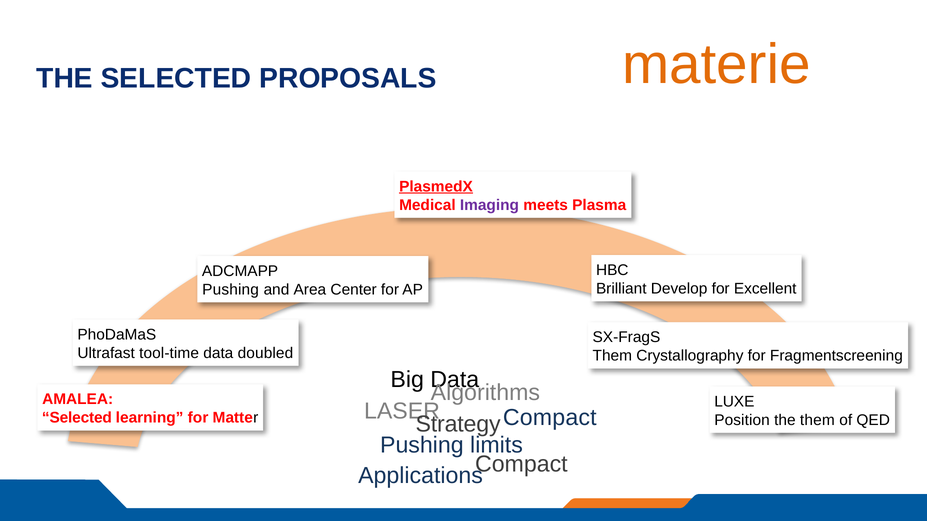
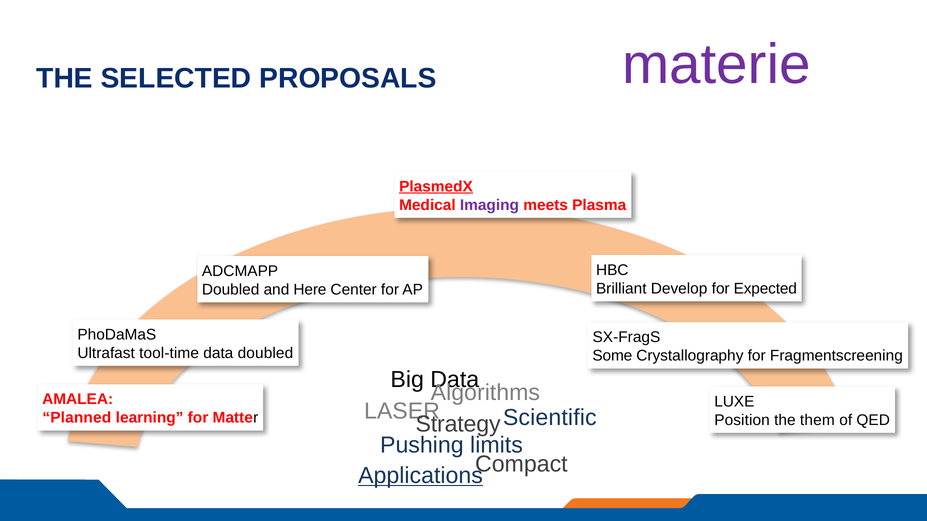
materie colour: orange -> purple
Excellent: Excellent -> Expected
Pushing at (231, 290): Pushing -> Doubled
Area: Area -> Here
Them at (612, 356): Them -> Some
Compact at (550, 418): Compact -> Scientific
Selected at (77, 418): Selected -> Planned
Applications underline: none -> present
